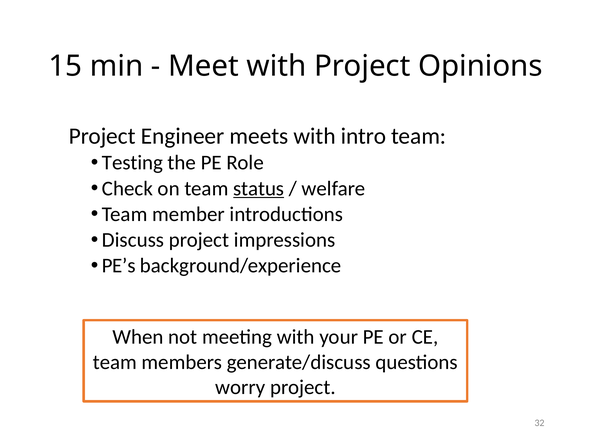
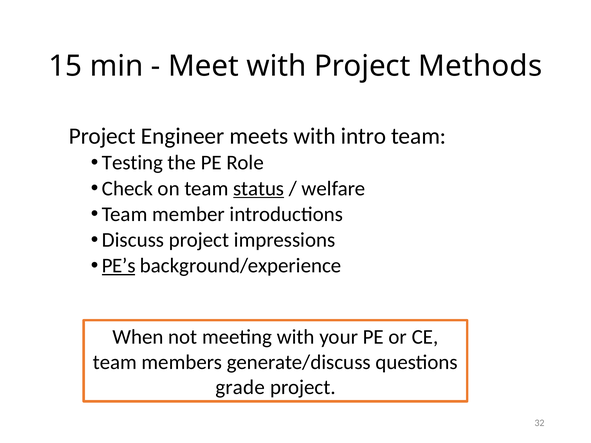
Opinions: Opinions -> Methods
PE’s underline: none -> present
worry: worry -> grade
